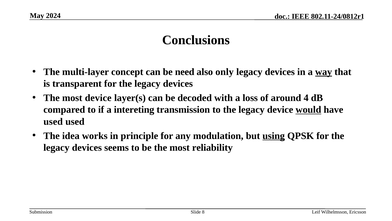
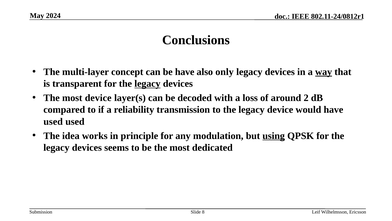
be need: need -> have
legacy at (147, 84) underline: none -> present
4: 4 -> 2
intereting: intereting -> reliability
would underline: present -> none
reliability: reliability -> dedicated
